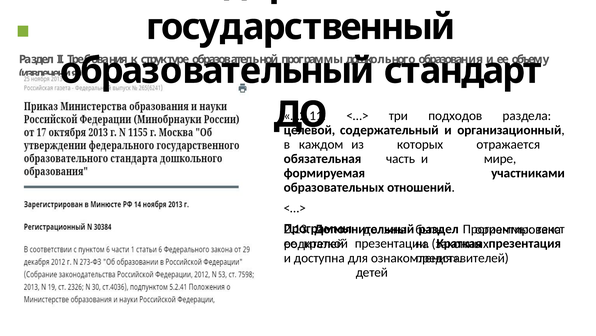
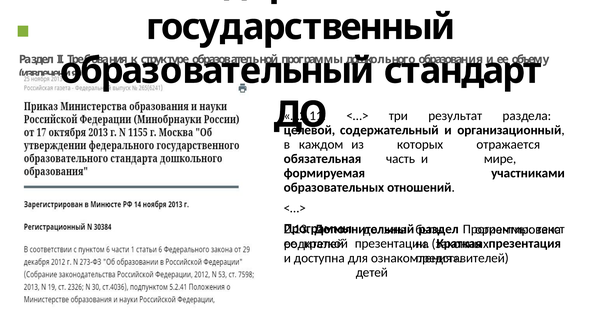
подходов: подходов -> результат
